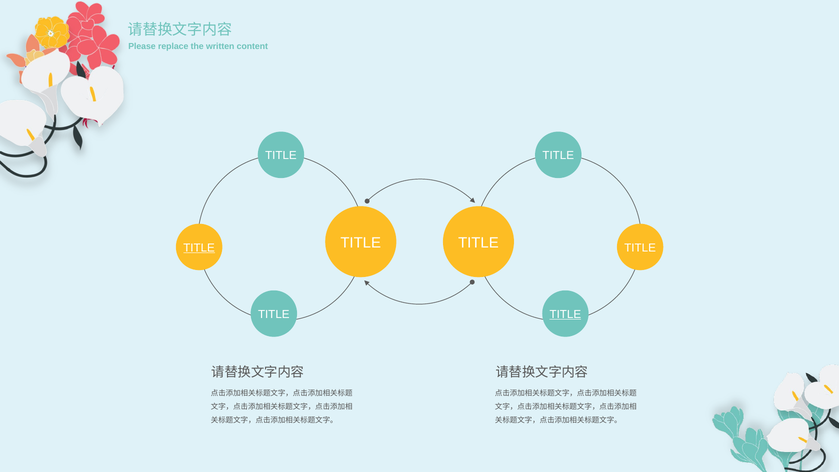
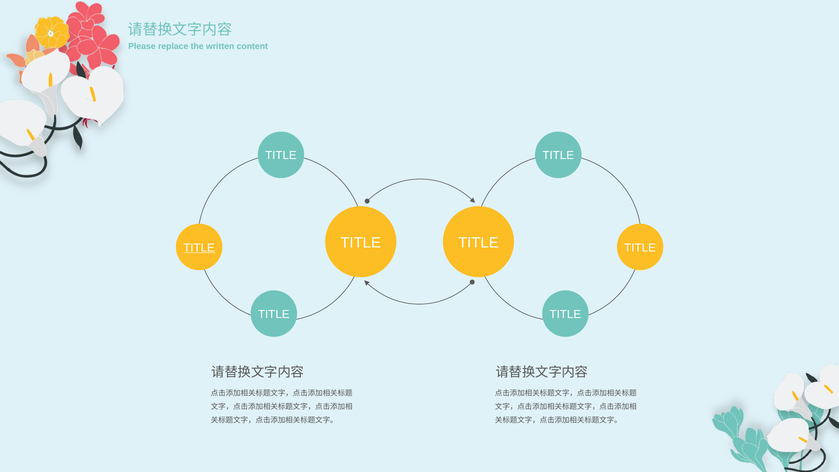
TITLE at (565, 314) underline: present -> none
